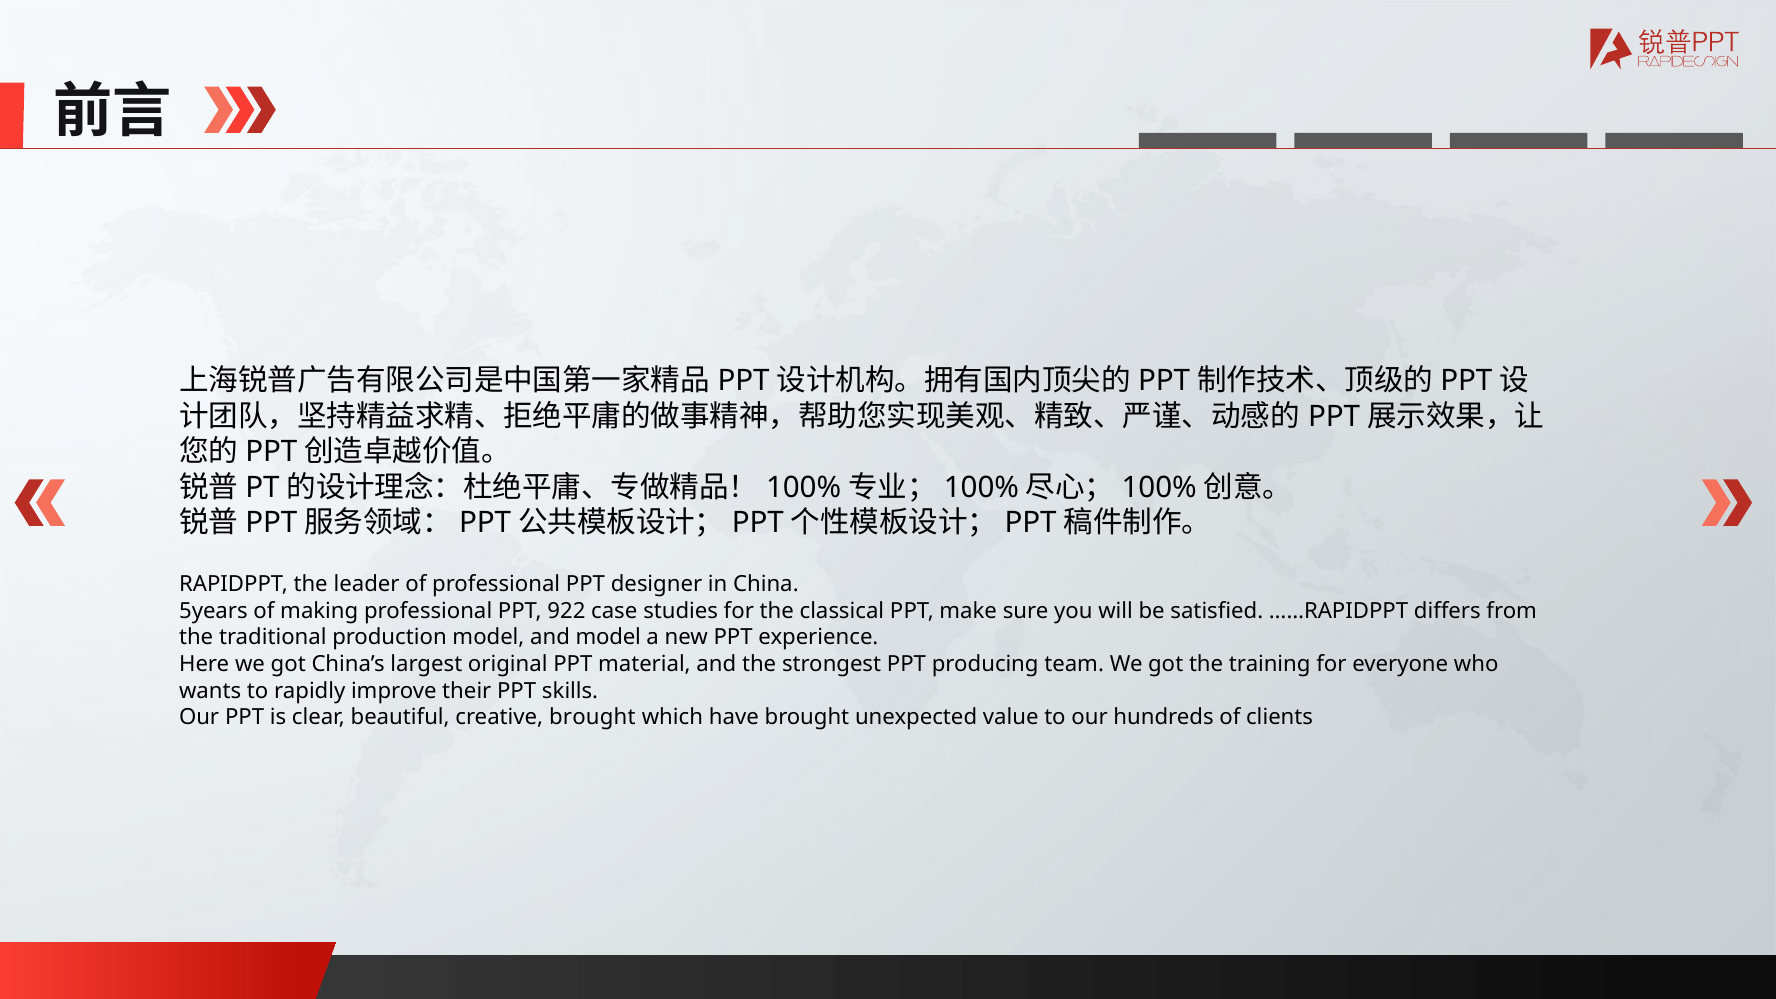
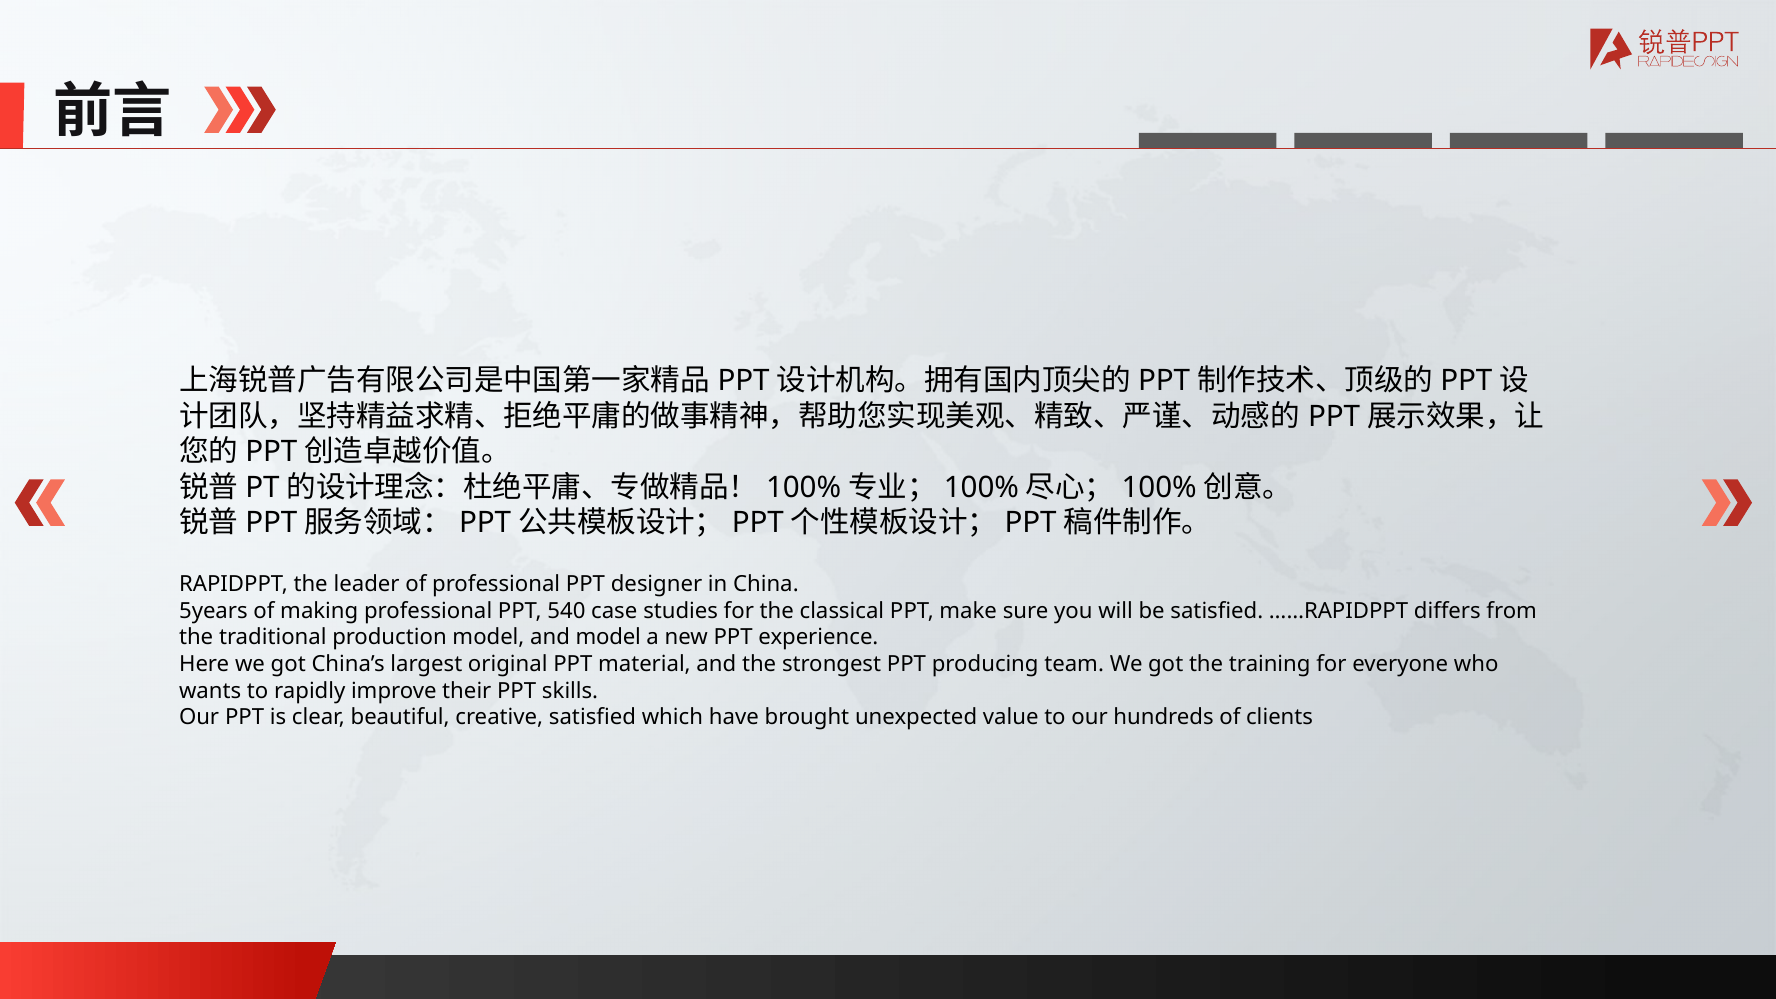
922: 922 -> 540
creative brought: brought -> satisfied
